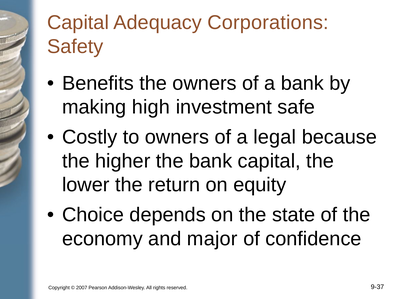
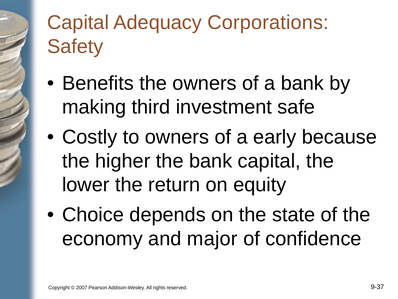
high: high -> third
legal: legal -> early
